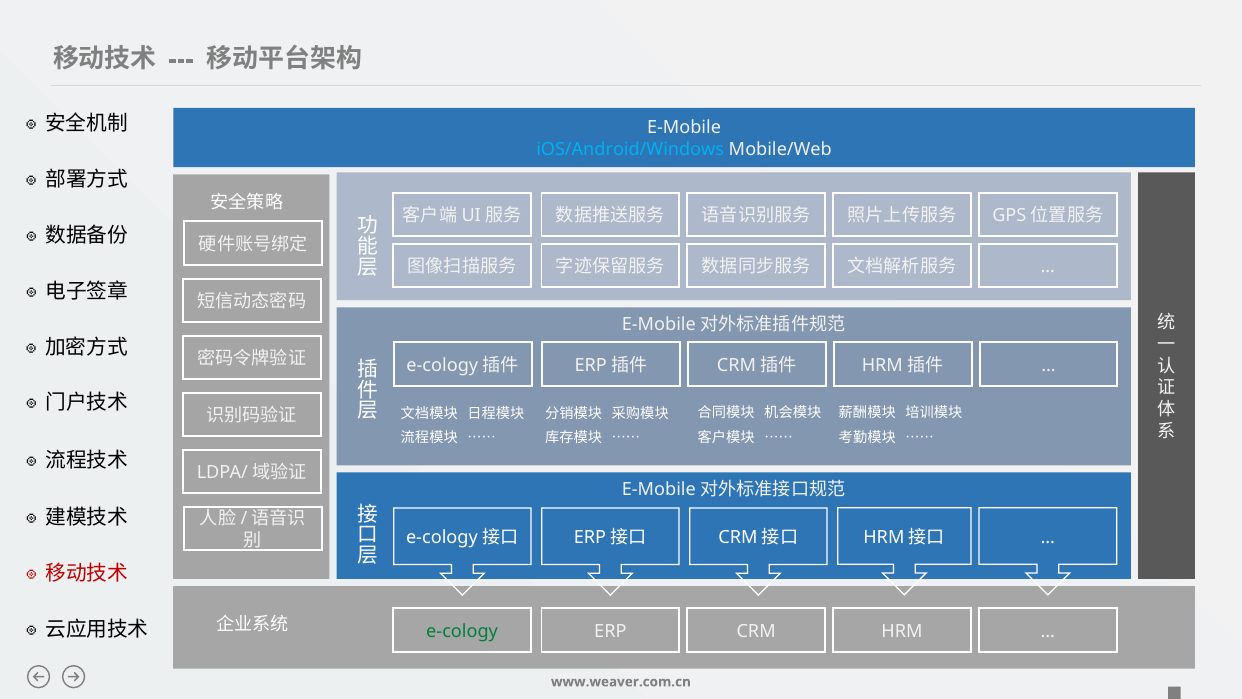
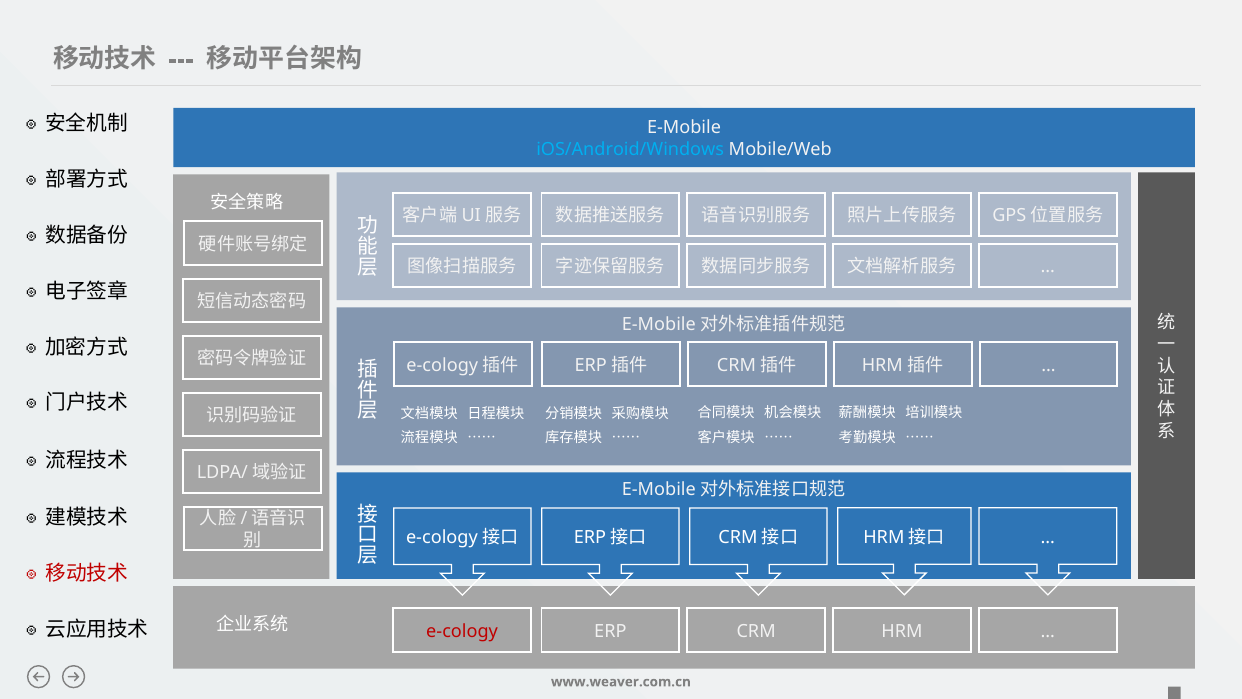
e-cology colour: green -> red
